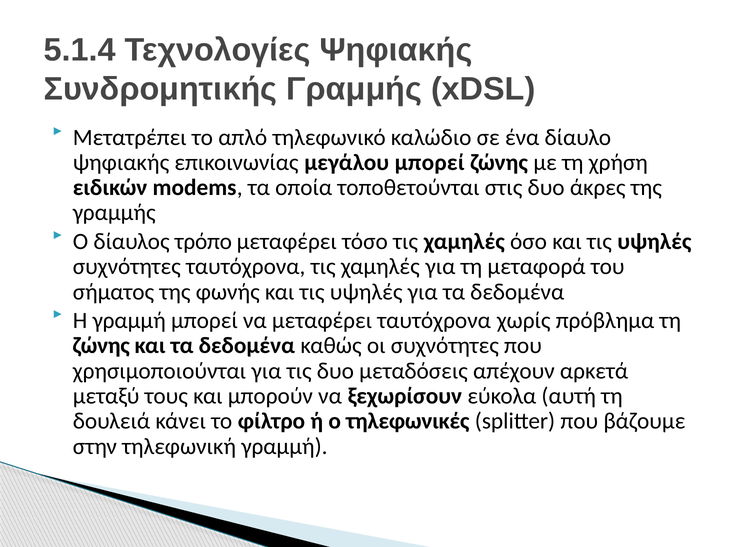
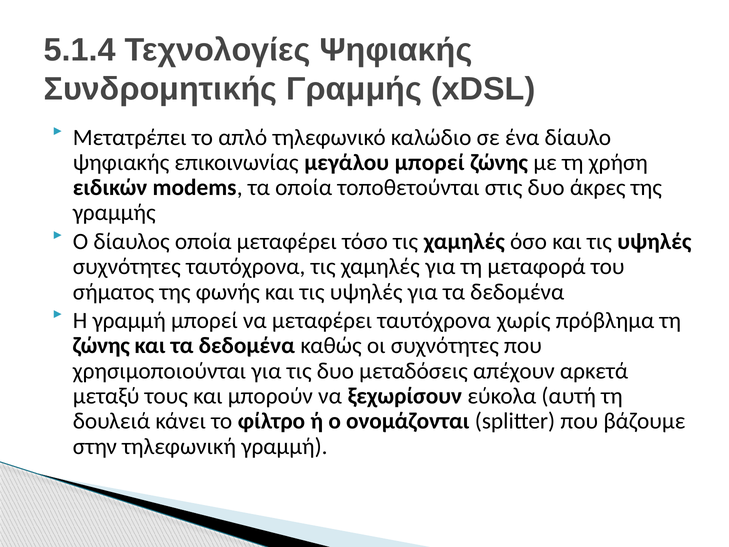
δίαυλος τρόπο: τρόπο -> οποία
τηλεφωνικές: τηλεφωνικές -> ονομάζονται
